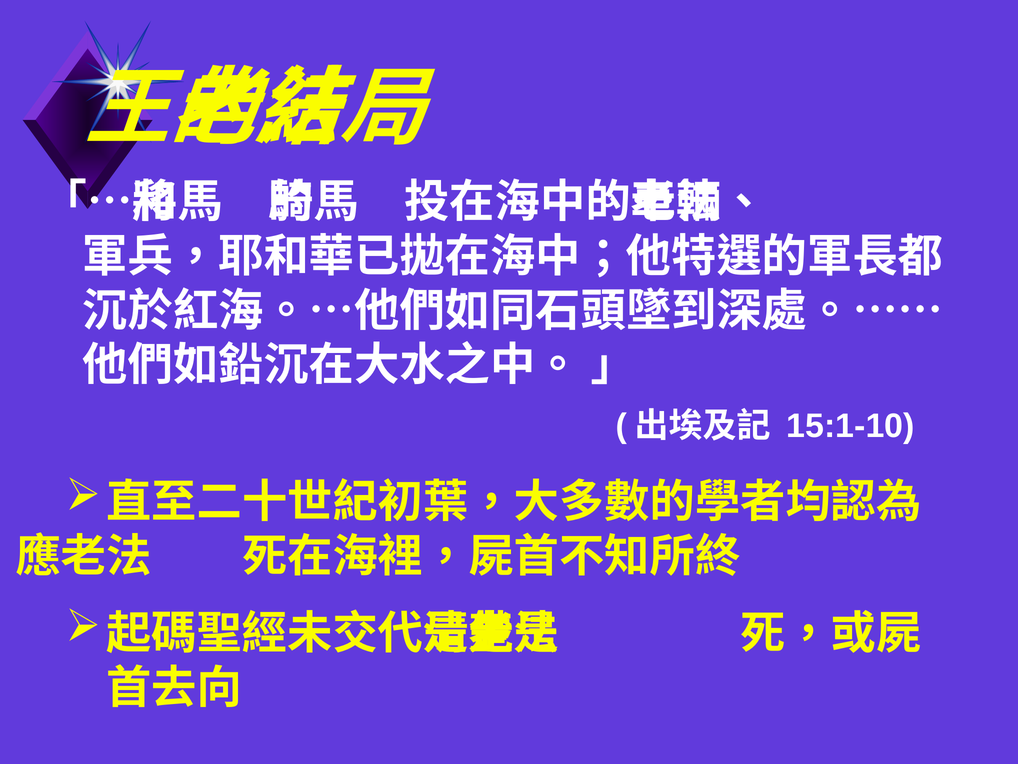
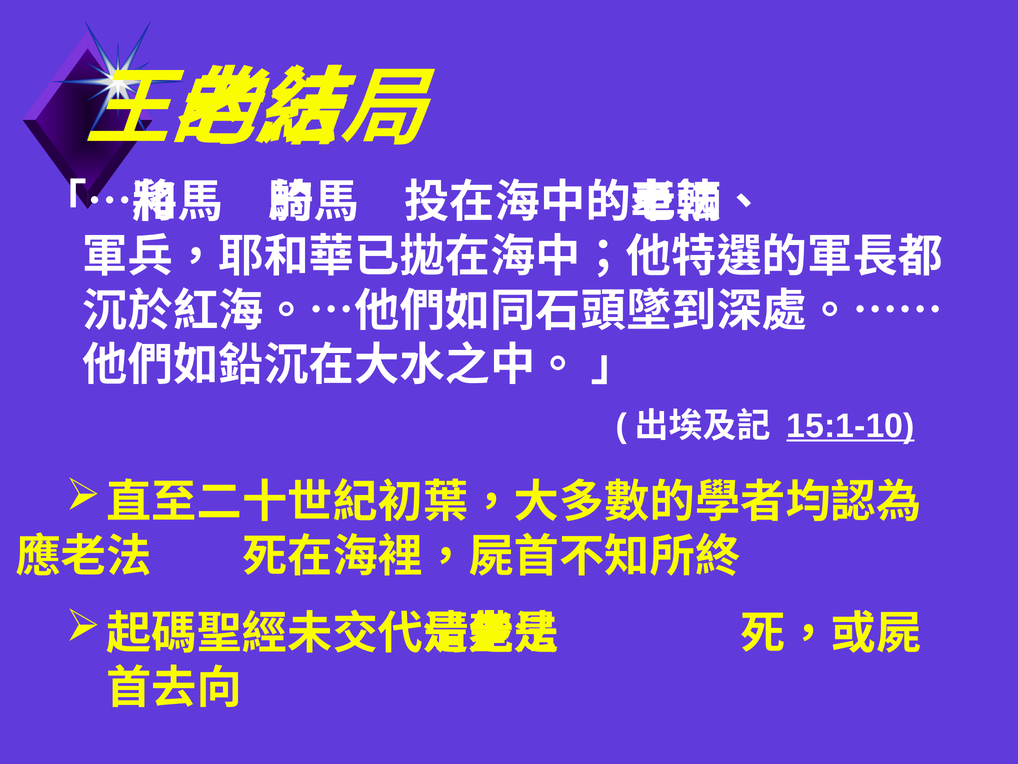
15:1-10 underline: none -> present
